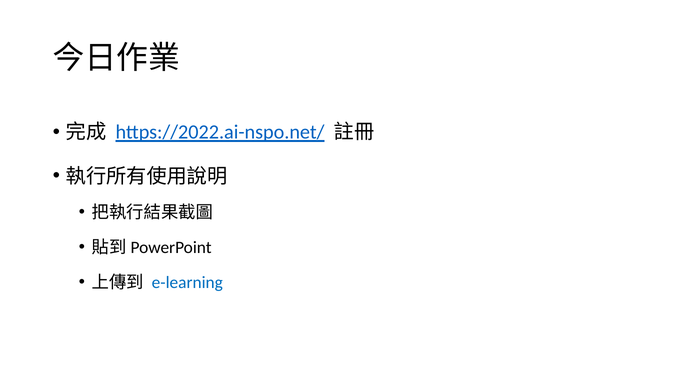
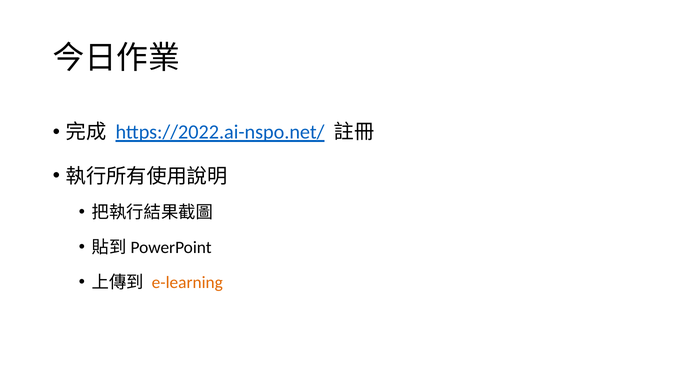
e-learning colour: blue -> orange
